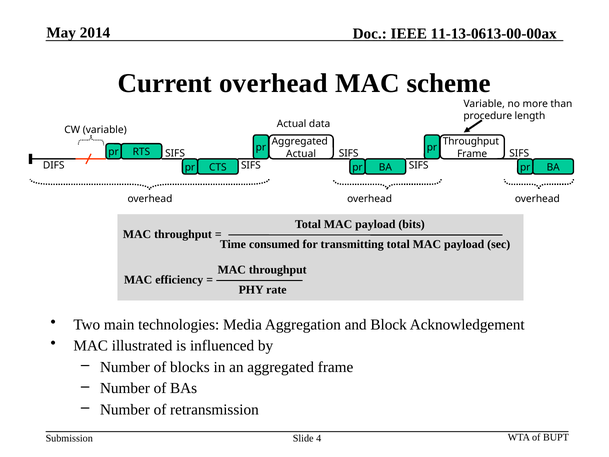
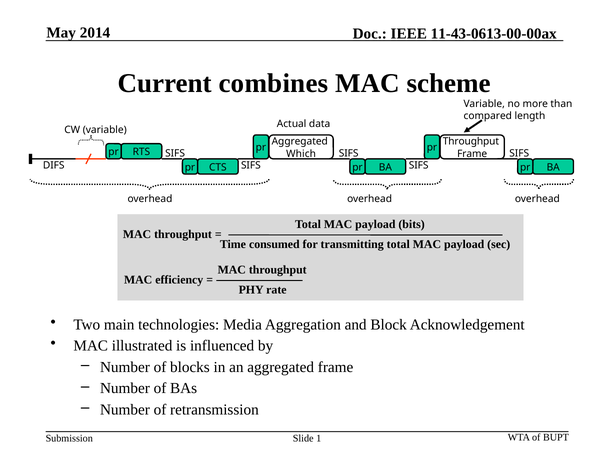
11-13-0613-00-00ax: 11-13-0613-00-00ax -> 11-43-0613-00-00ax
Current overhead: overhead -> combines
procedure: procedure -> compared
Actual at (301, 154): Actual -> Which
4: 4 -> 1
